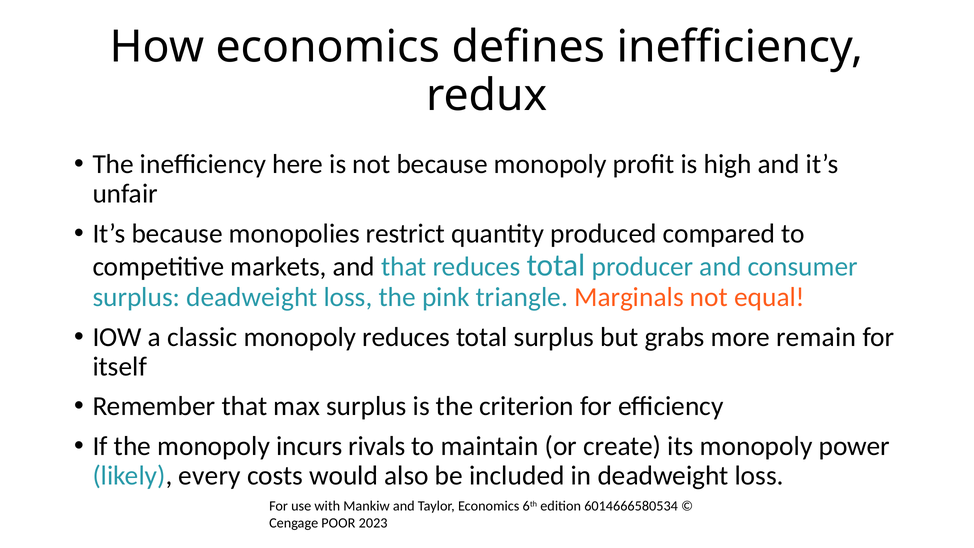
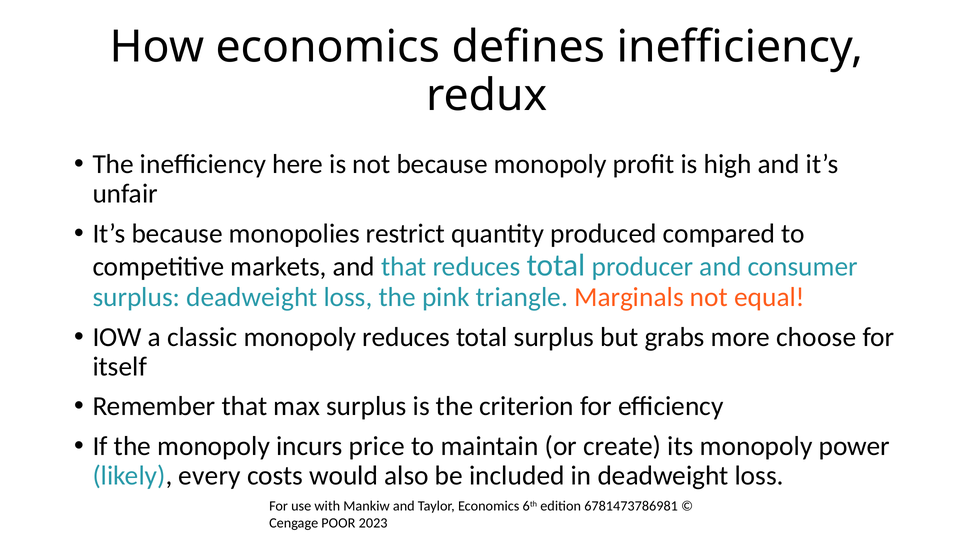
remain: remain -> choose
rivals: rivals -> price
6014666580534: 6014666580534 -> 6781473786981
